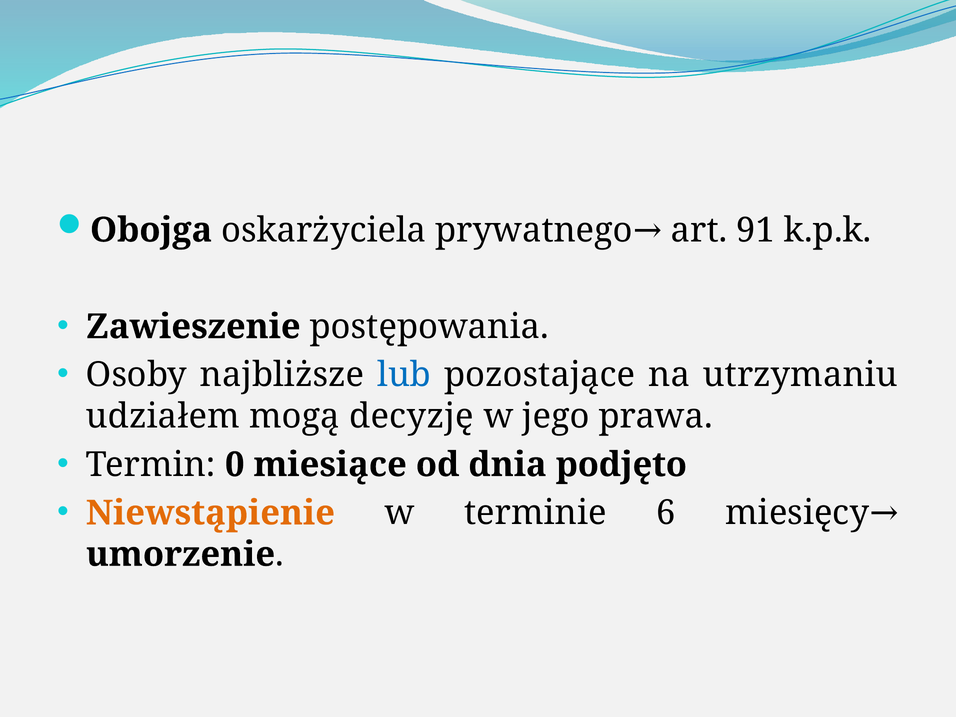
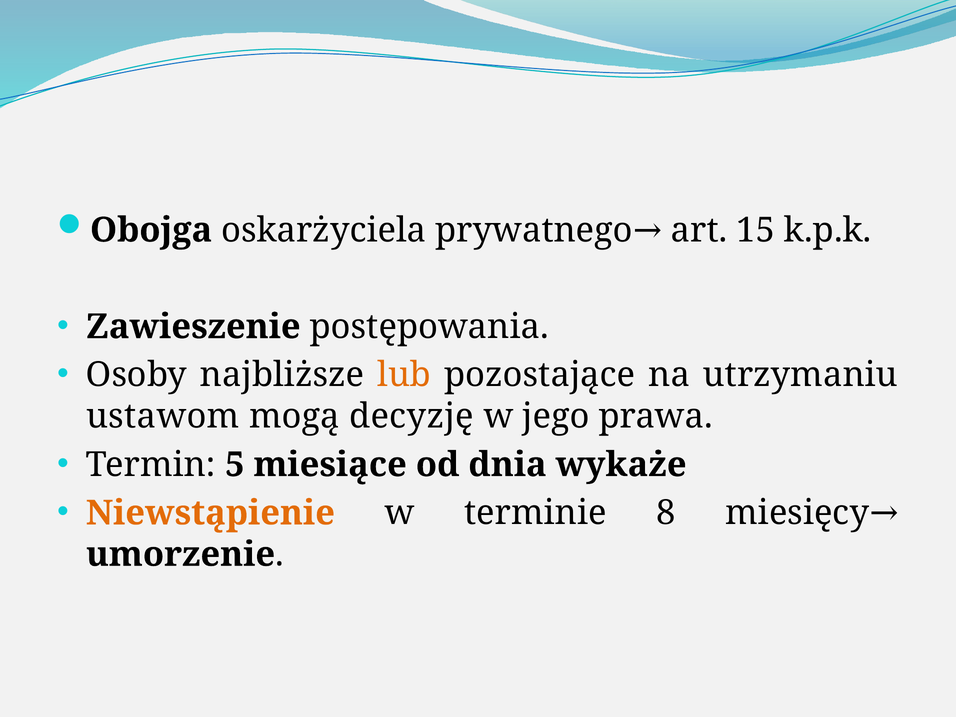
91: 91 -> 15
lub colour: blue -> orange
udziałem: udziałem -> ustawom
0: 0 -> 5
podjęto: podjęto -> wykaże
6: 6 -> 8
